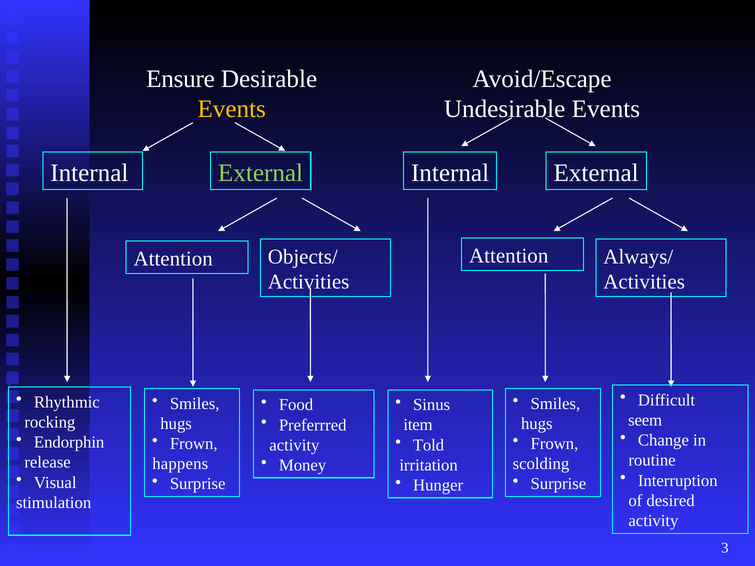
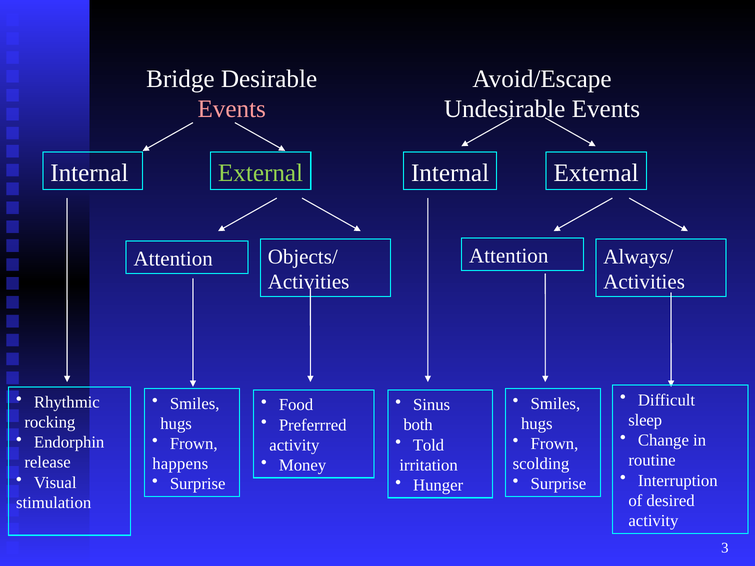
Ensure: Ensure -> Bridge
Events at (232, 109) colour: yellow -> pink
seem: seem -> sleep
item: item -> both
